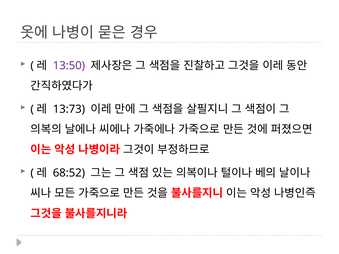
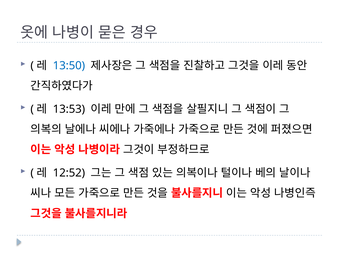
13:50 colour: purple -> blue
13:73: 13:73 -> 13:53
68:52: 68:52 -> 12:52
